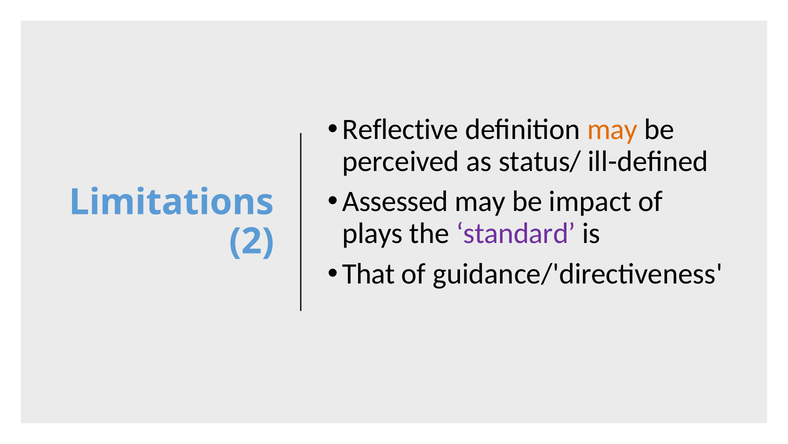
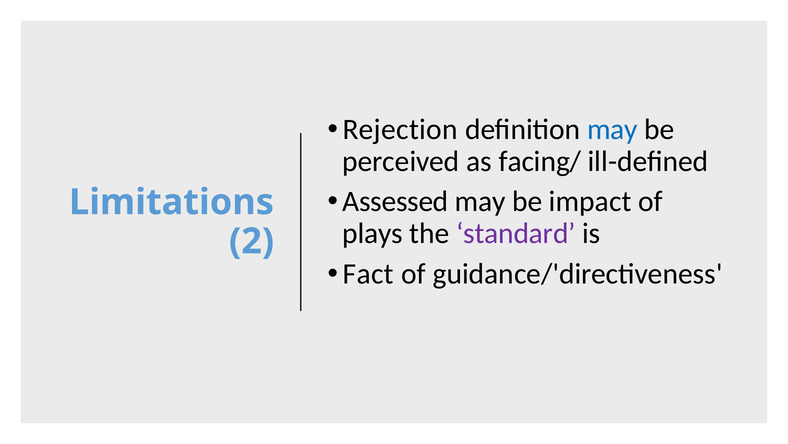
Reflective: Reflective -> Rejection
may at (612, 129) colour: orange -> blue
status/: status/ -> facing/
That: That -> Fact
